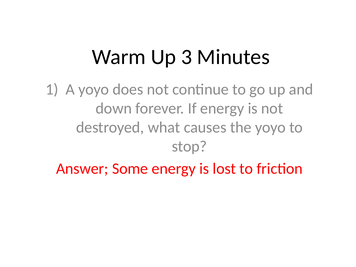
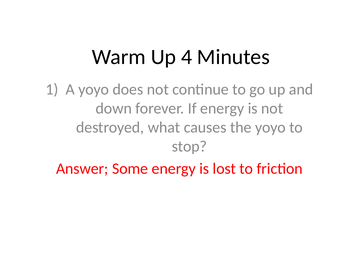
3: 3 -> 4
